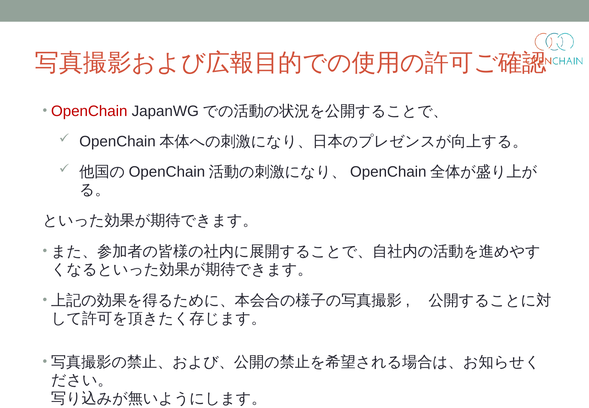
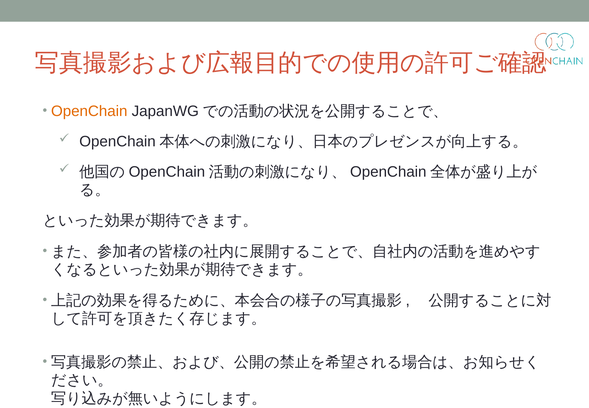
OpenChain colour: red -> orange
